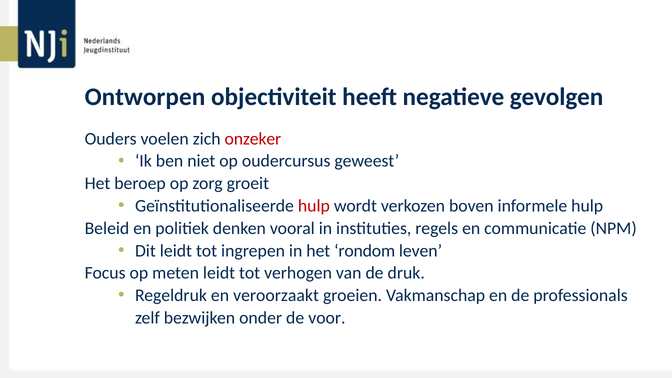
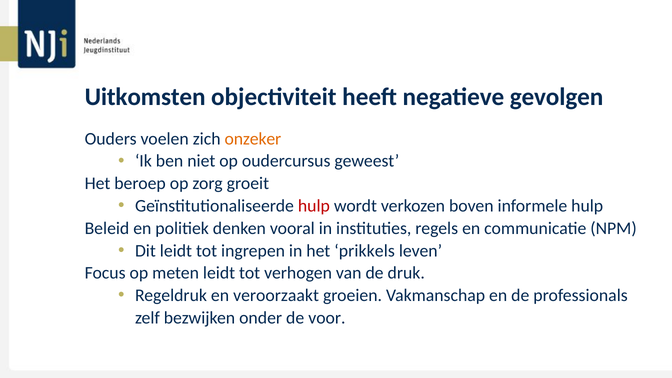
Ontworpen: Ontworpen -> Uitkomsten
onzeker colour: red -> orange
rondom: rondom -> prikkels
